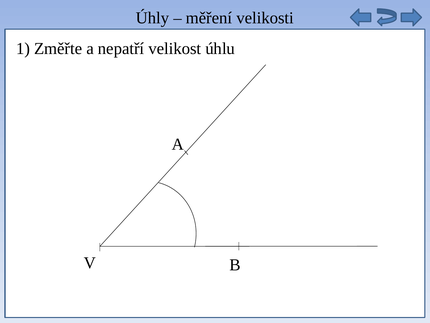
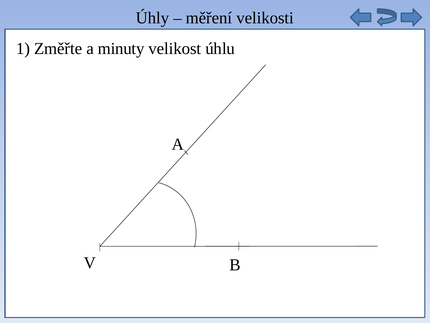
nepatří: nepatří -> minuty
